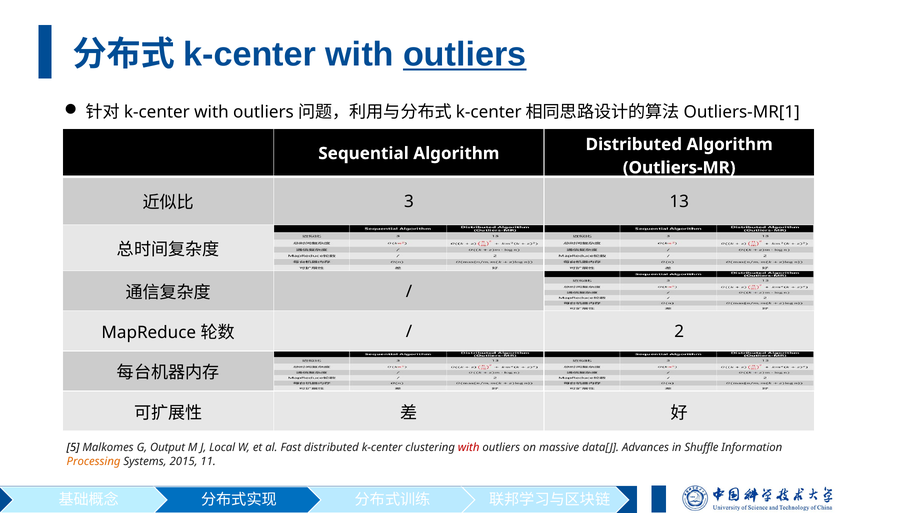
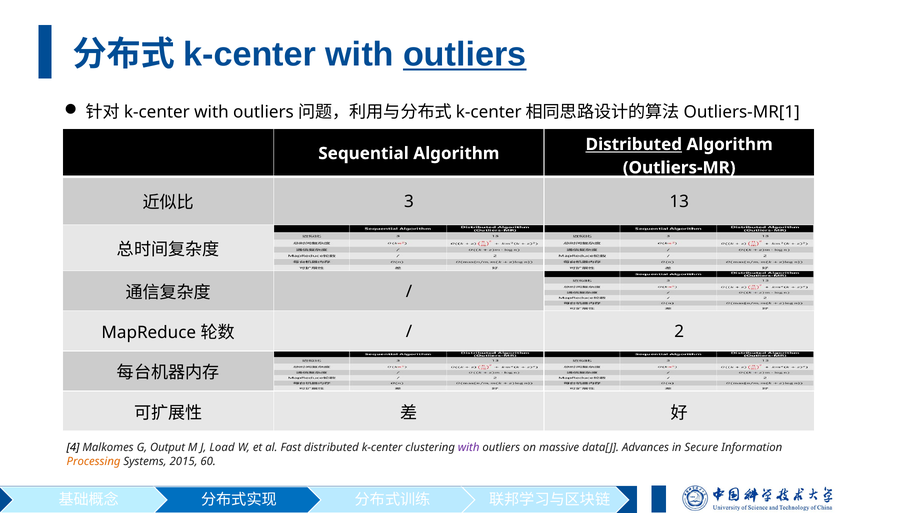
Distributed at (634, 144) underline: none -> present
5: 5 -> 4
Local: Local -> Load
with at (469, 447) colour: red -> purple
Shuffle: Shuffle -> Secure
11: 11 -> 60
